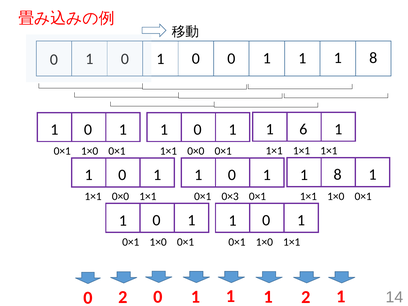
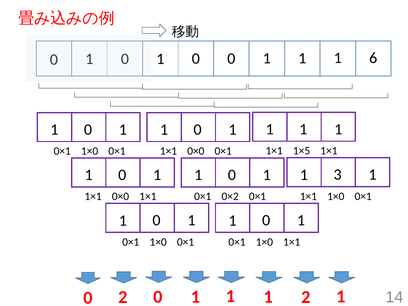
1 1 8: 8 -> 6
6 at (303, 129): 6 -> 1
1×1 at (302, 151): 1×1 -> 1×5
8 at (338, 175): 8 -> 3
0×3: 0×3 -> 0×2
